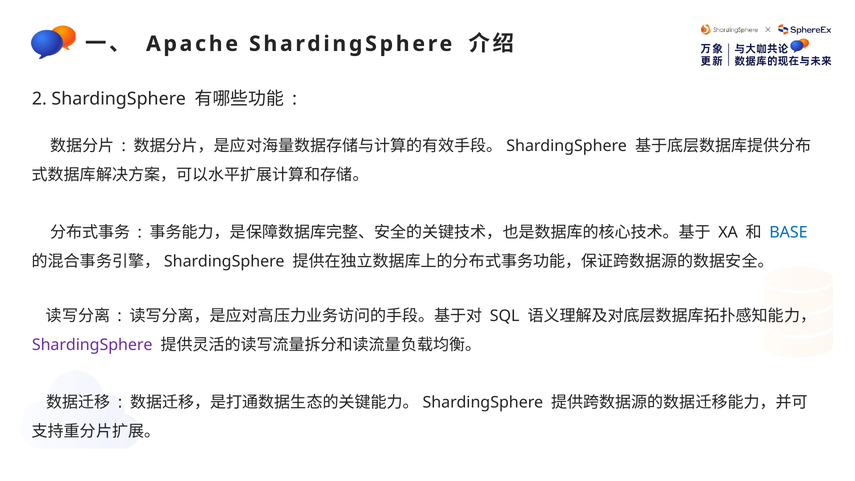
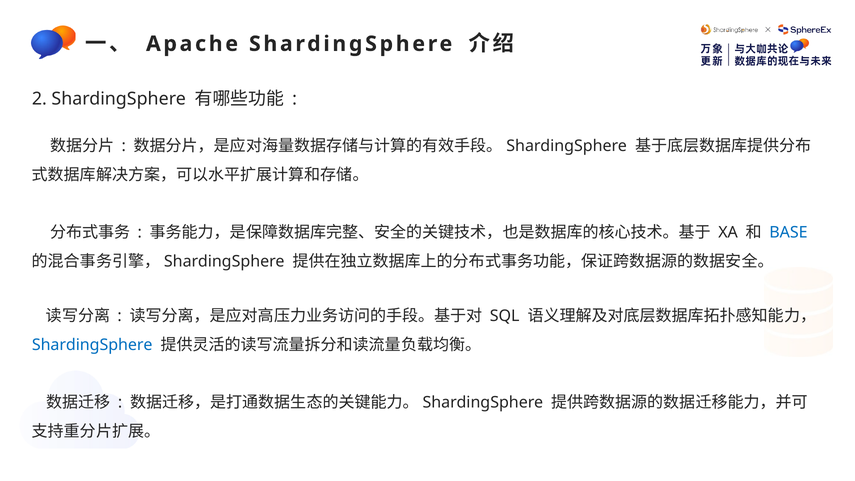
ShardingSphere at (92, 345) colour: purple -> blue
